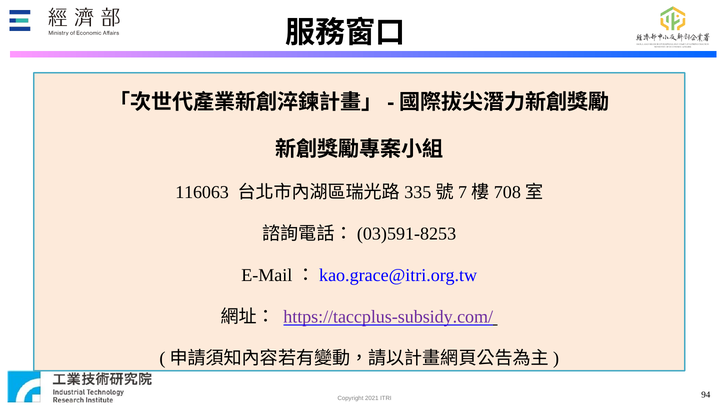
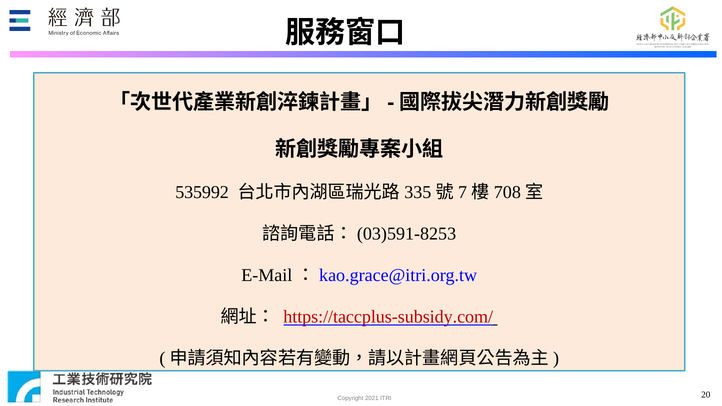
116063: 116063 -> 535992
https://taccplus-subsidy.com/ colour: purple -> red
94: 94 -> 20
